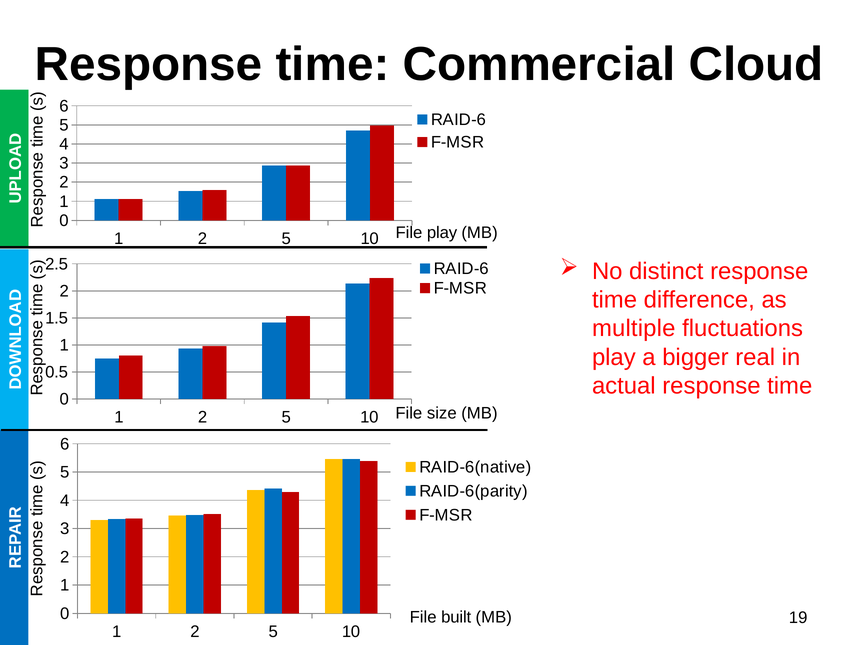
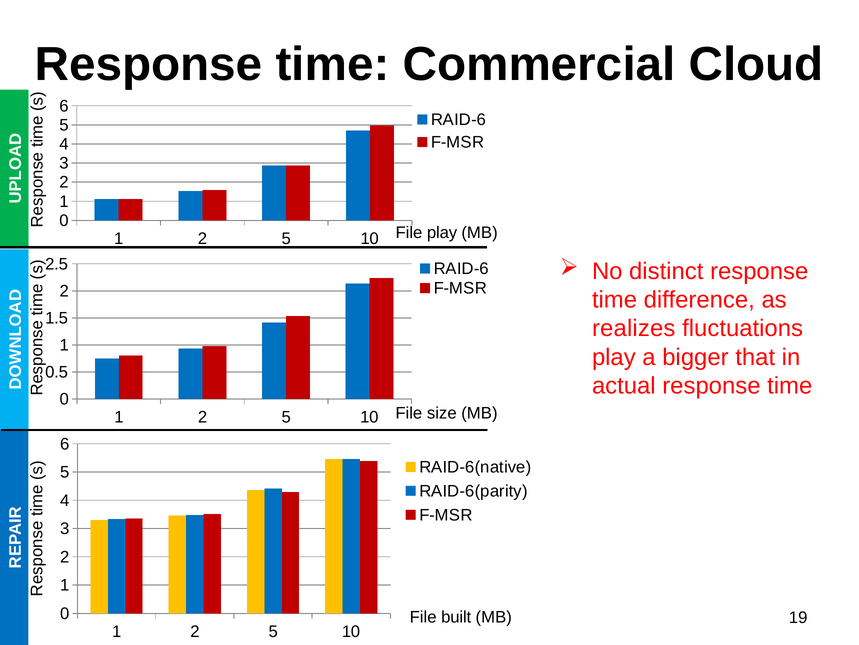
multiple: multiple -> realizes
real: real -> that
